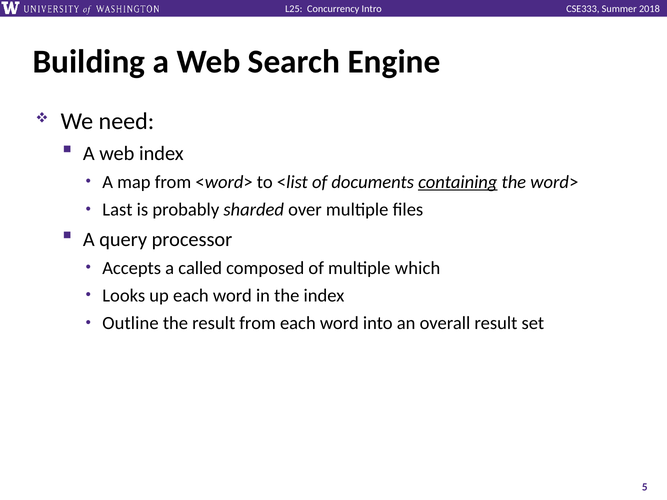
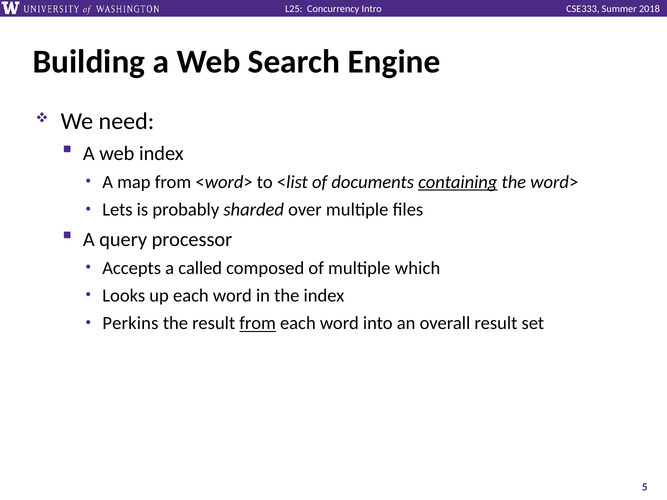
Last: Last -> Lets
Outline: Outline -> Perkins
from at (258, 324) underline: none -> present
